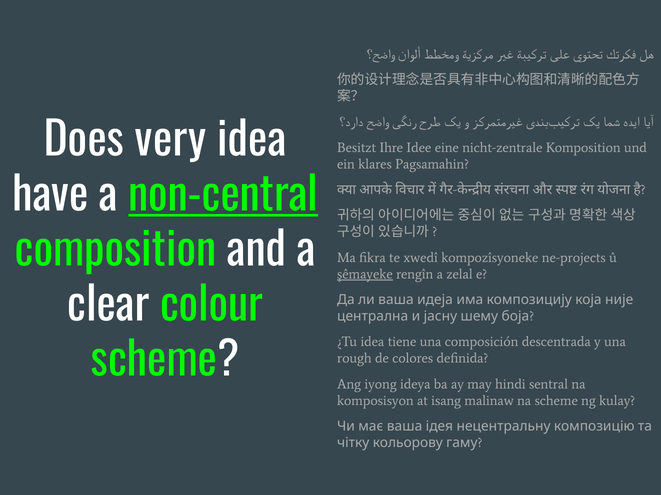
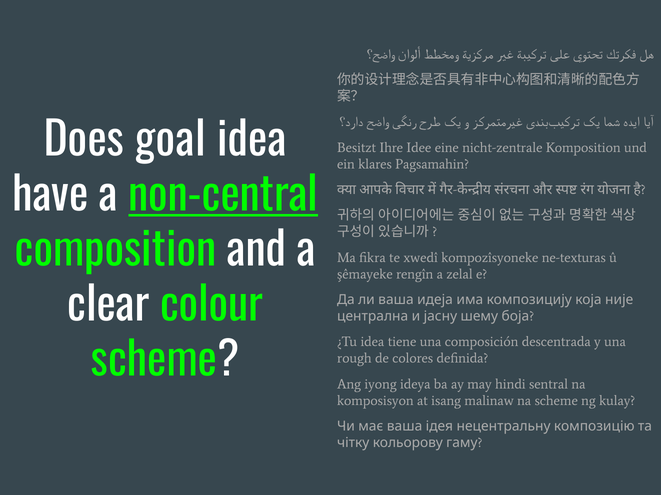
very: very -> goal
ne-projects: ne-projects -> ne-texturas
şêmayeke underline: present -> none
